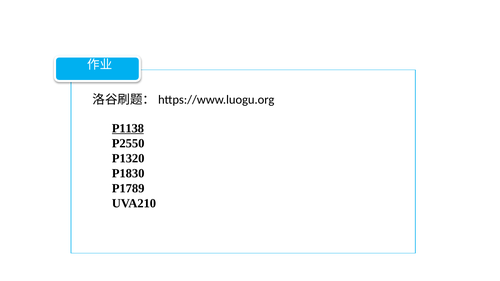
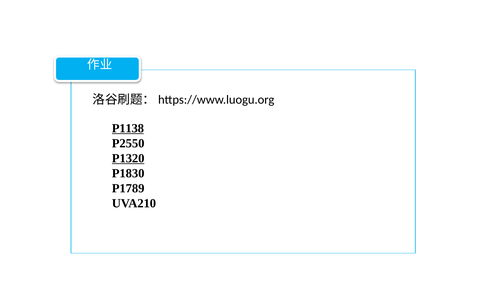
P1320 underline: none -> present
